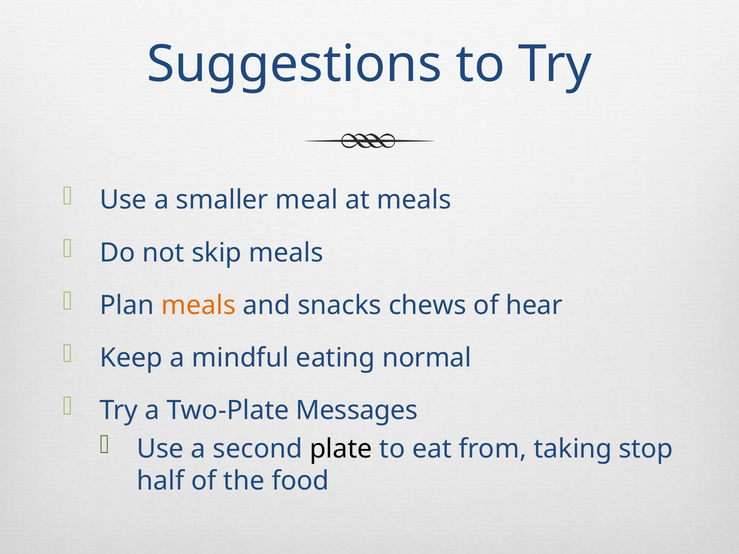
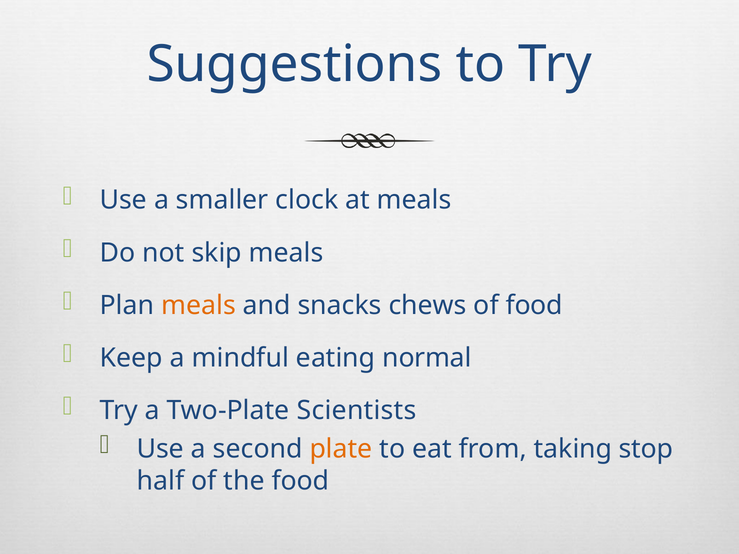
meal: meal -> clock
of hear: hear -> food
Messages: Messages -> Scientists
plate colour: black -> orange
